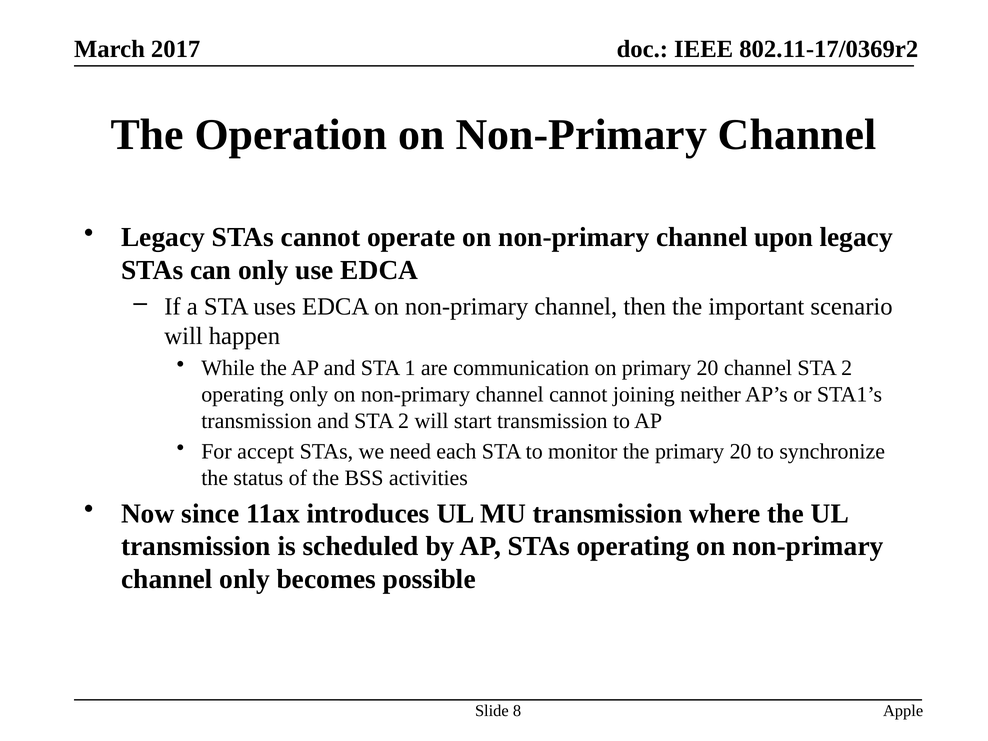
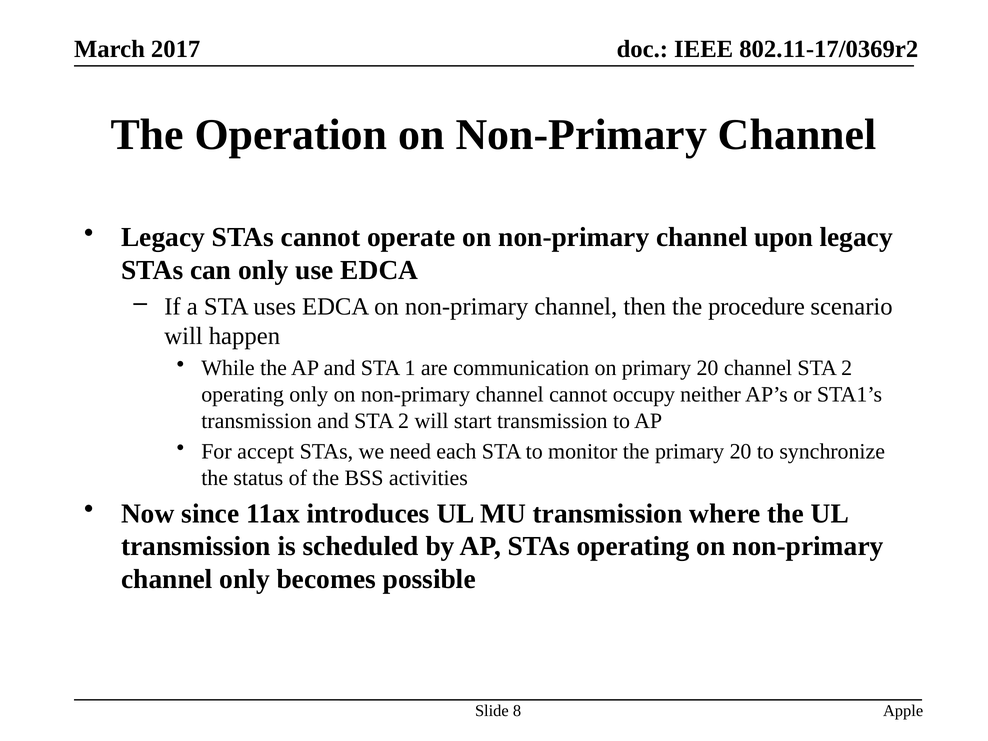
important: important -> procedure
joining: joining -> occupy
